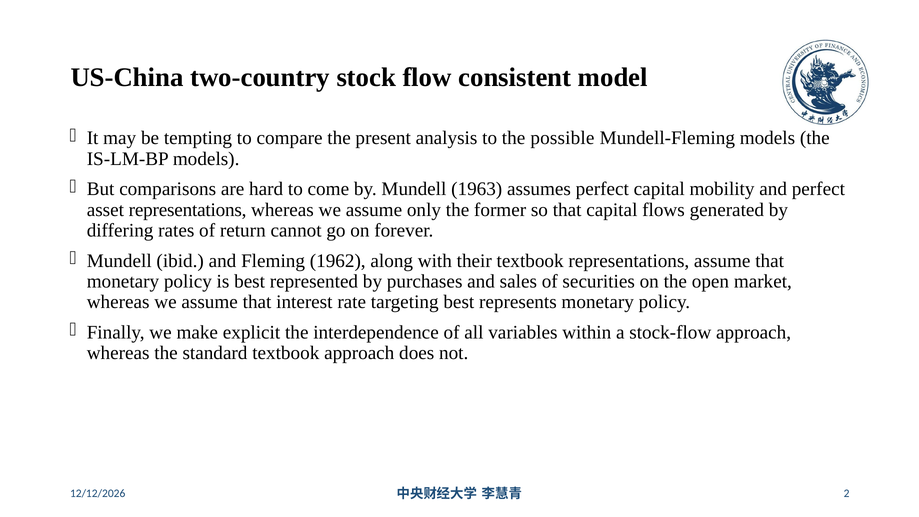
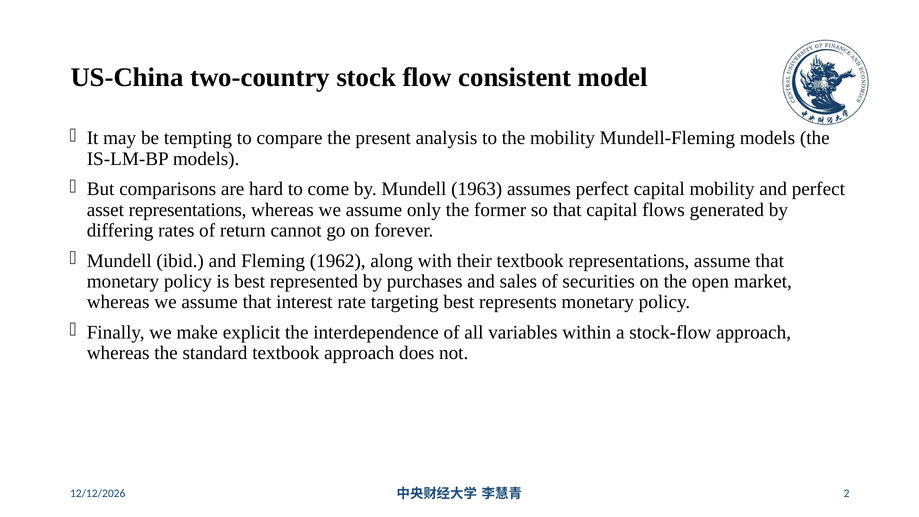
the possible: possible -> mobility
